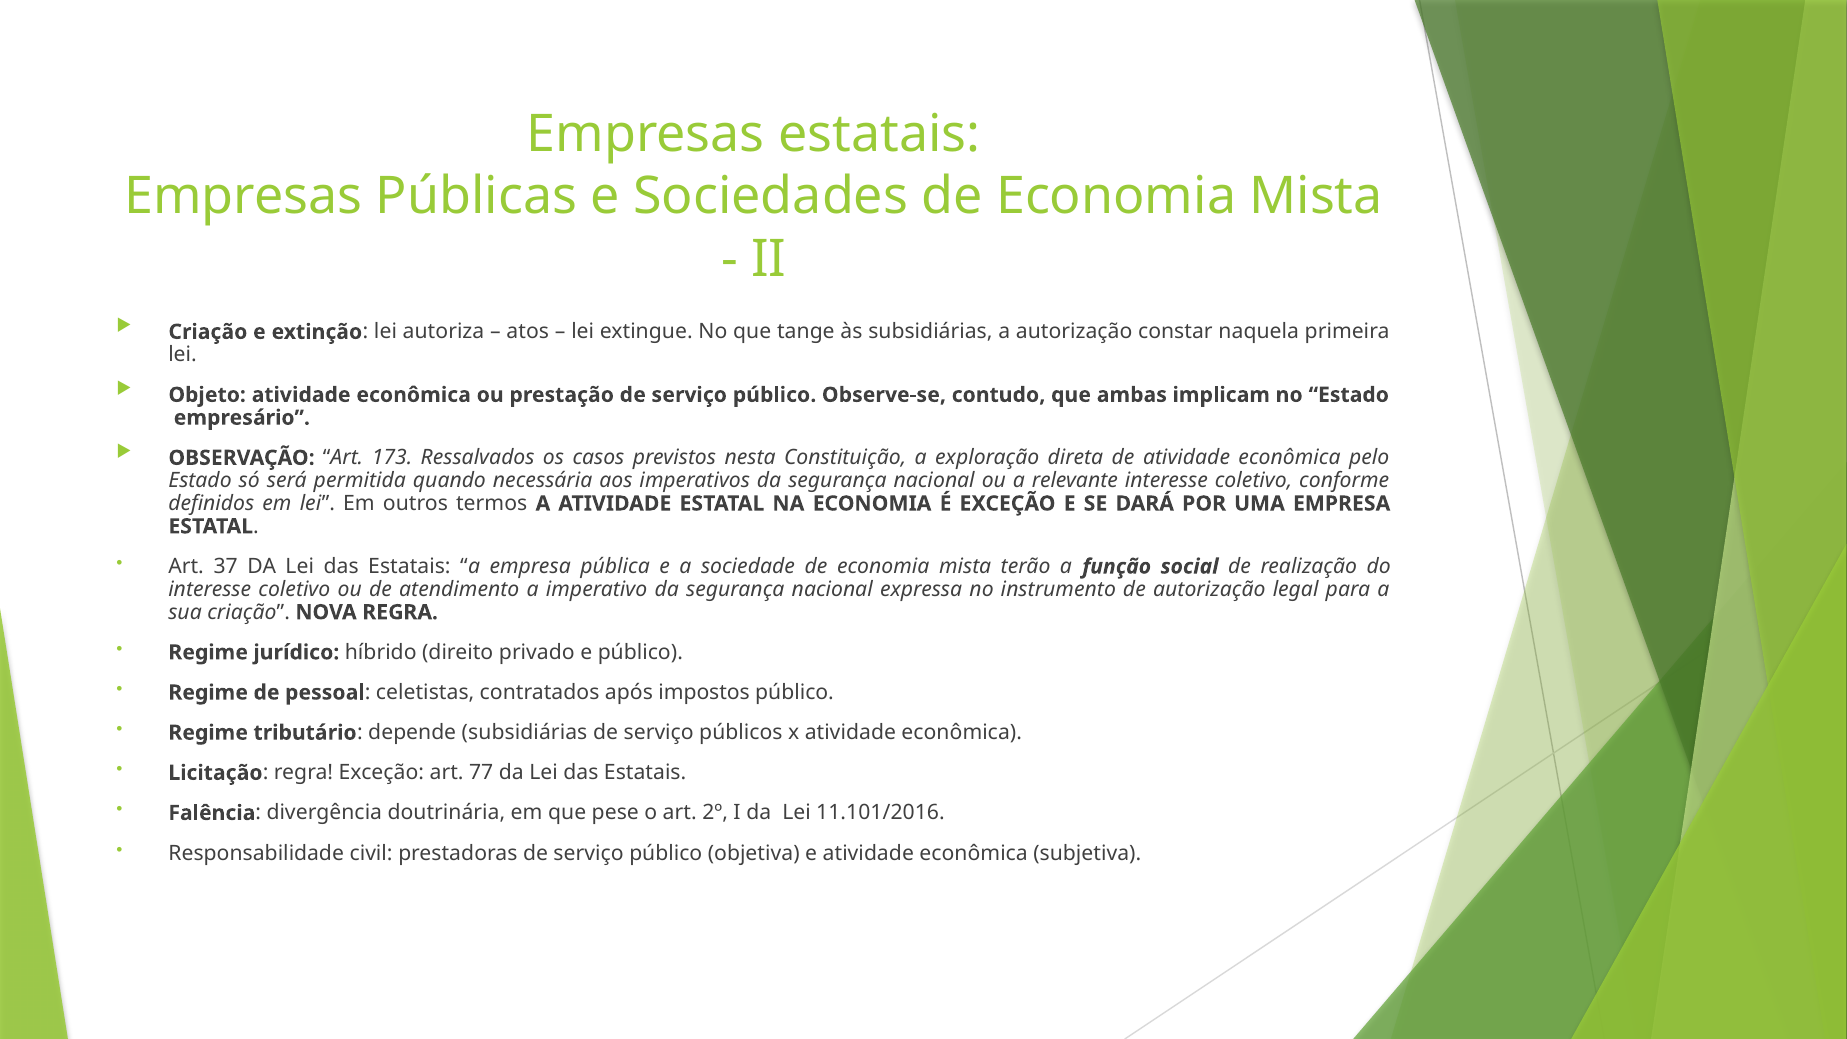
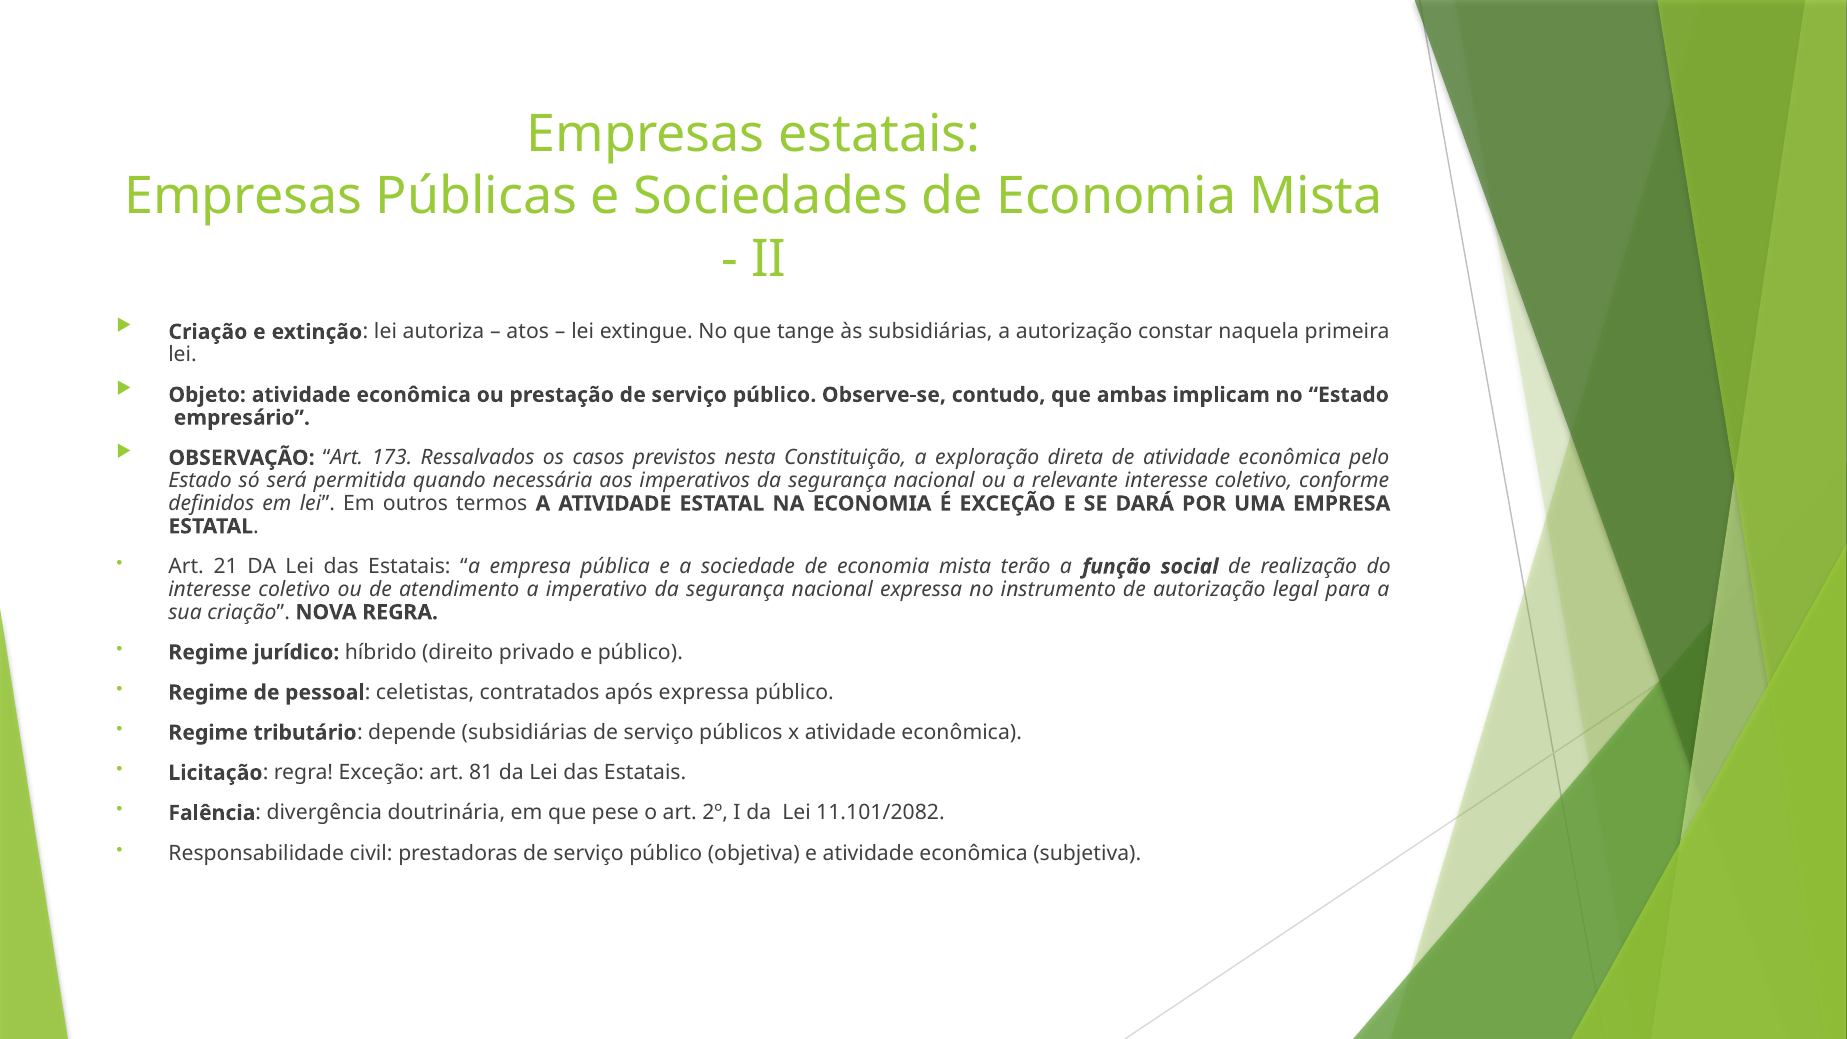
37: 37 -> 21
após impostos: impostos -> expressa
77: 77 -> 81
11.101/2016: 11.101/2016 -> 11.101/2082
